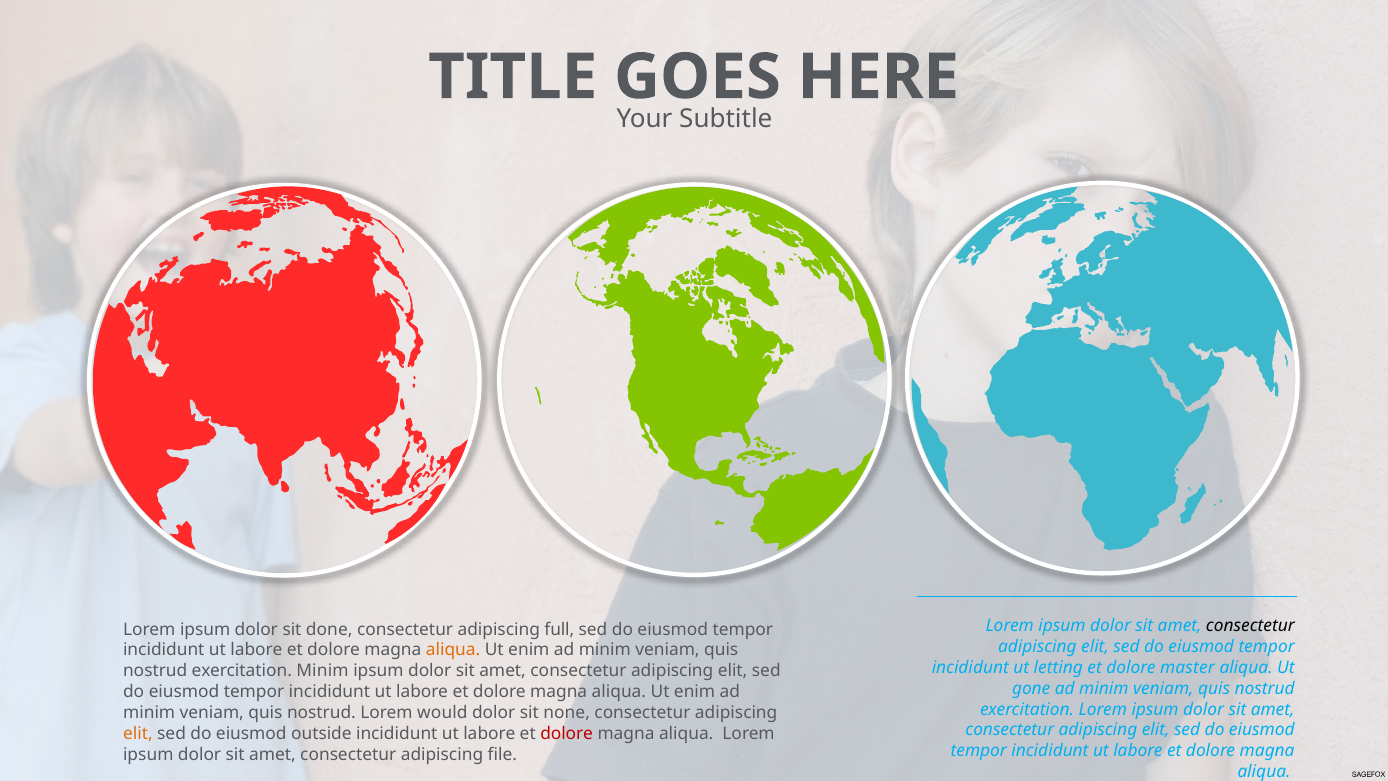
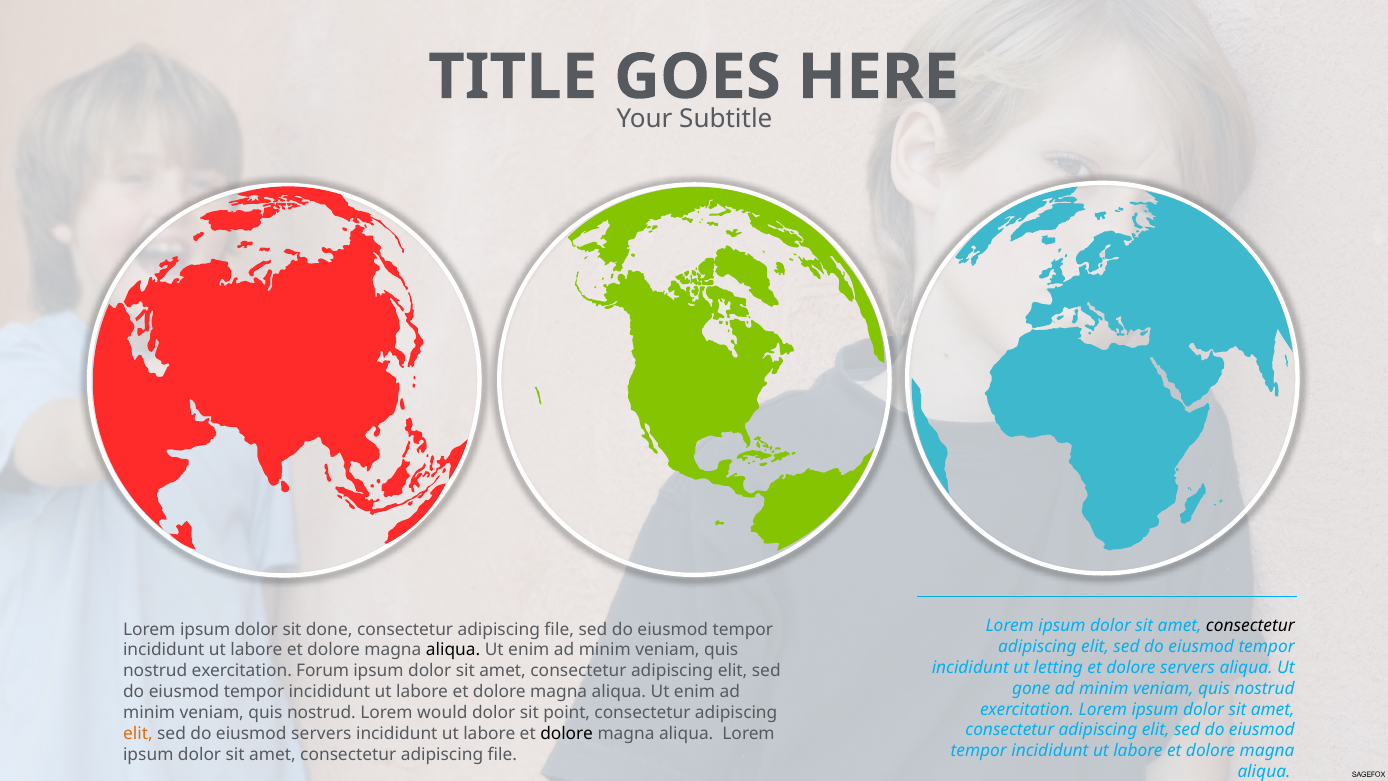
full at (559, 629): full -> file
aliqua at (453, 650) colour: orange -> black
dolore master: master -> servers
exercitation Minim: Minim -> Forum
none: none -> point
eiusmod outside: outside -> servers
dolore at (567, 733) colour: red -> black
